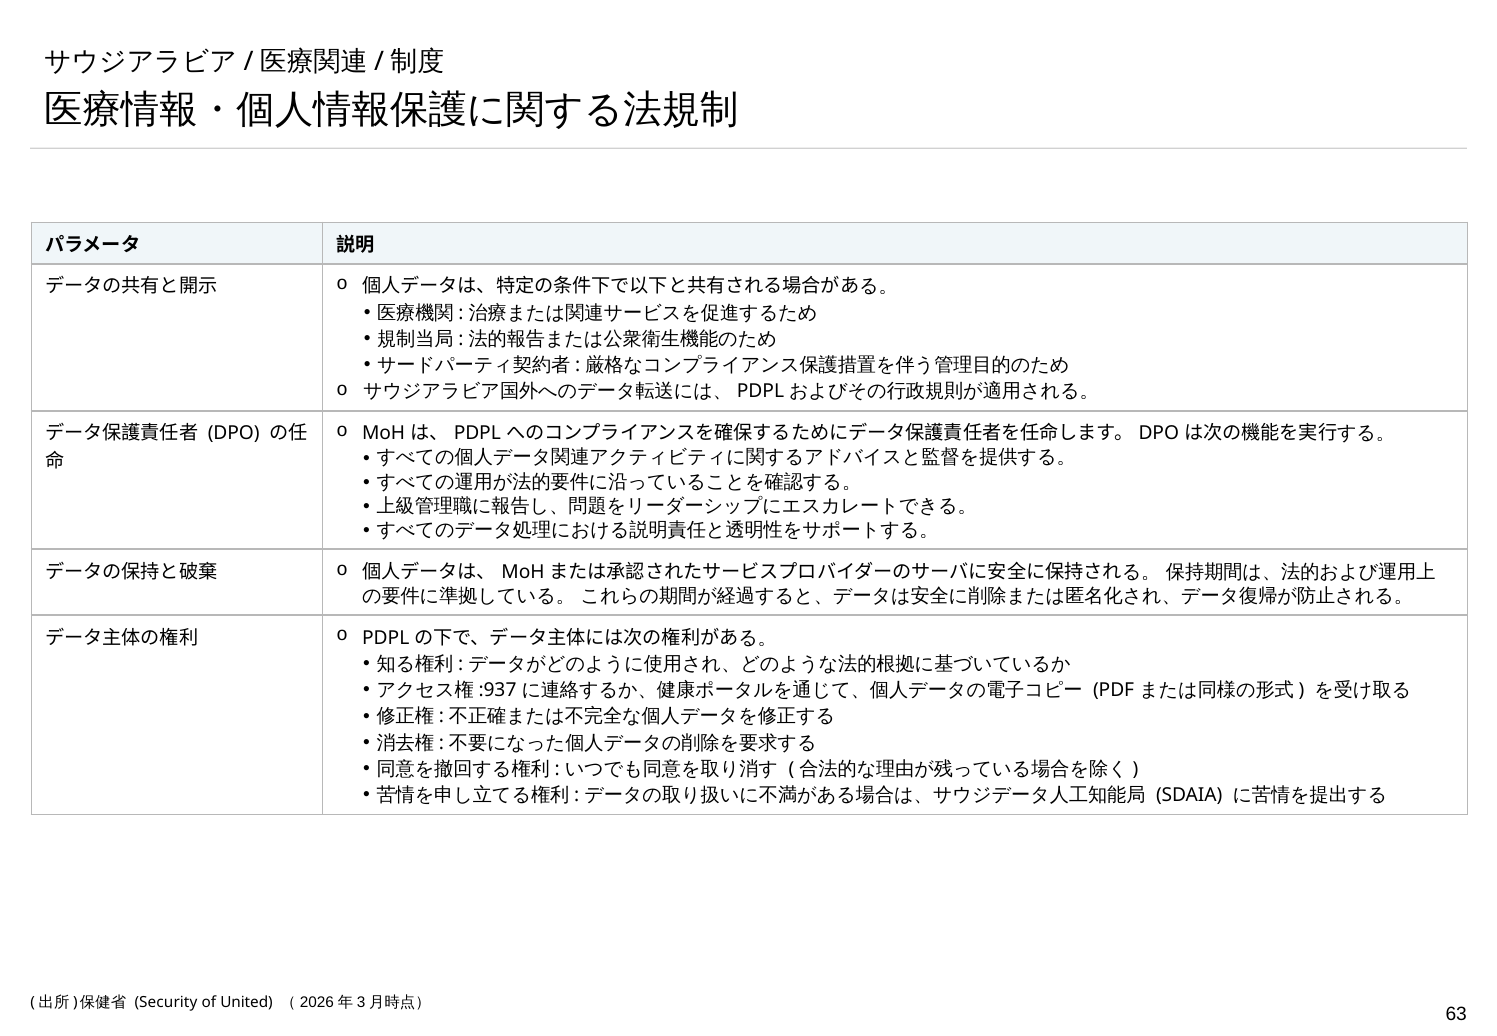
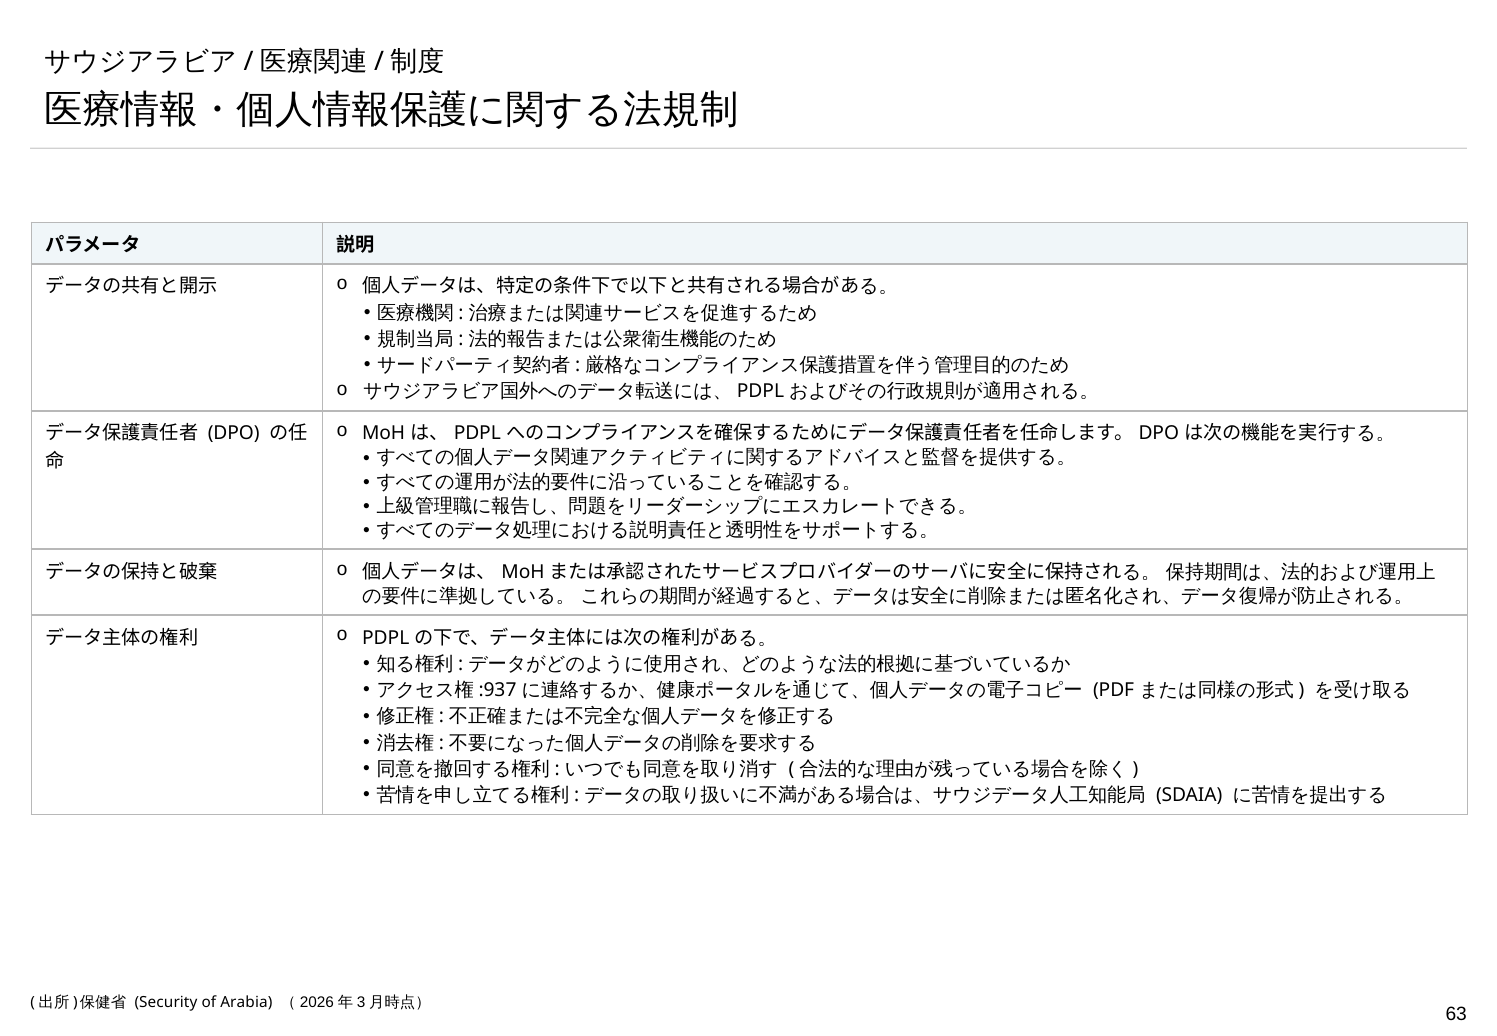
United: United -> Arabia
